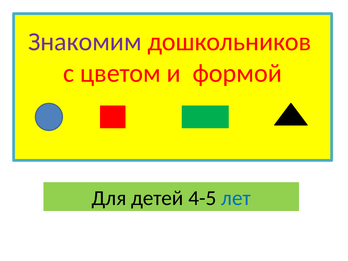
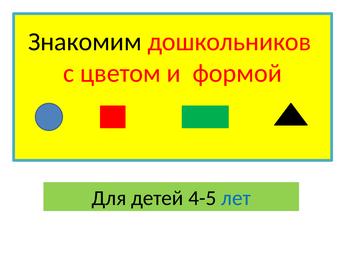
Знакомим colour: purple -> black
